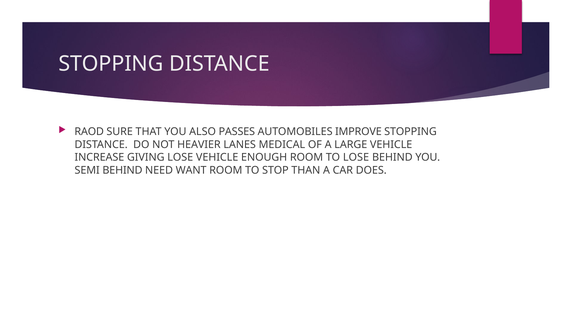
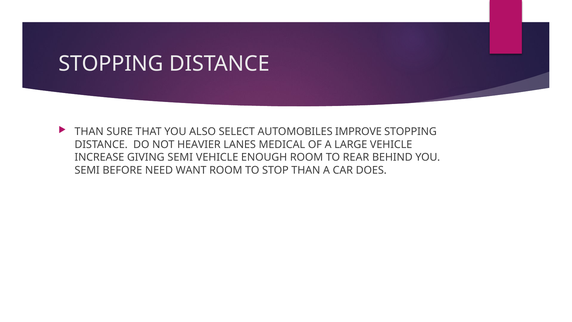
RAOD at (89, 131): RAOD -> THAN
PASSES: PASSES -> SELECT
GIVING LOSE: LOSE -> SEMI
TO LOSE: LOSE -> REAR
SEMI BEHIND: BEHIND -> BEFORE
